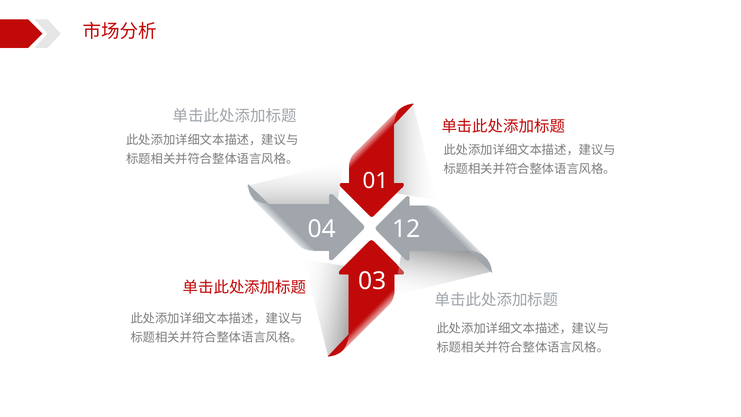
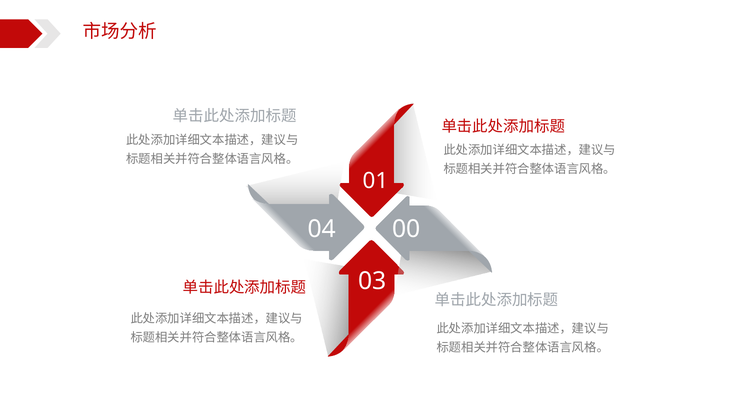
12: 12 -> 00
